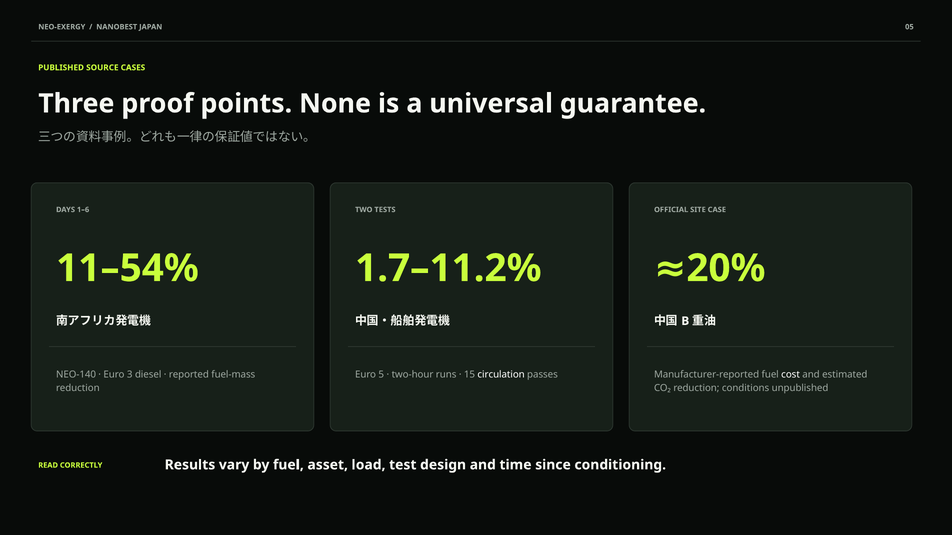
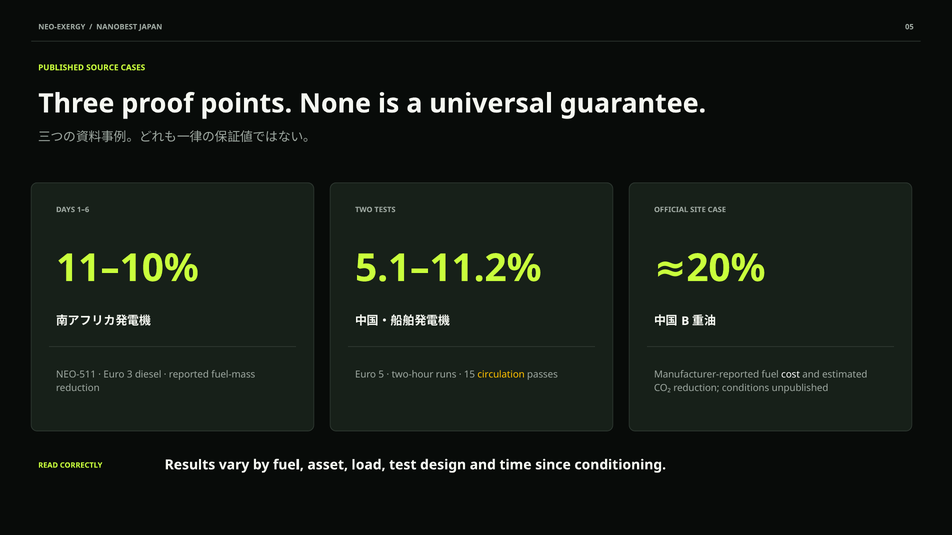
11–54%: 11–54% -> 11–10%
1.7–11.2%: 1.7–11.2% -> 5.1–11.2%
NEO-140: NEO-140 -> NEO-511
circulation colour: white -> yellow
